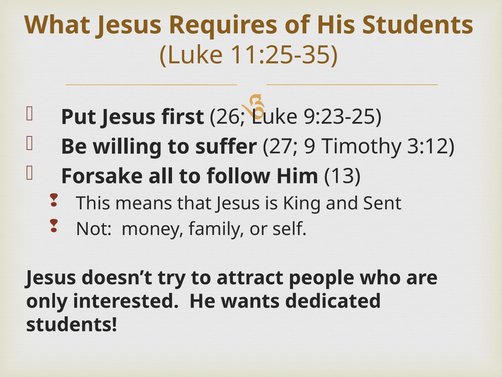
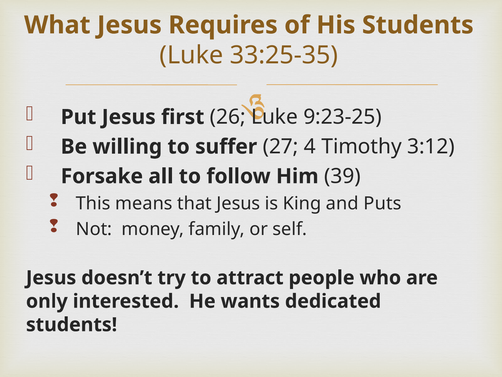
11:25-35: 11:25-35 -> 33:25-35
9: 9 -> 4
13: 13 -> 39
Sent: Sent -> Puts
